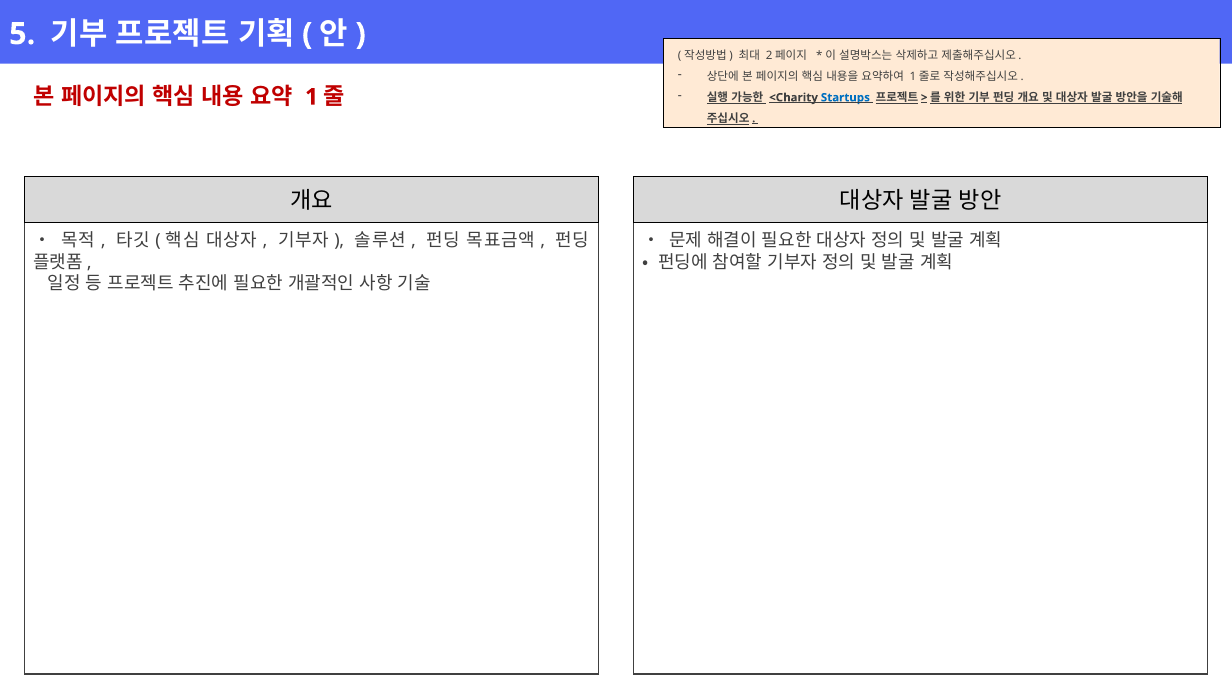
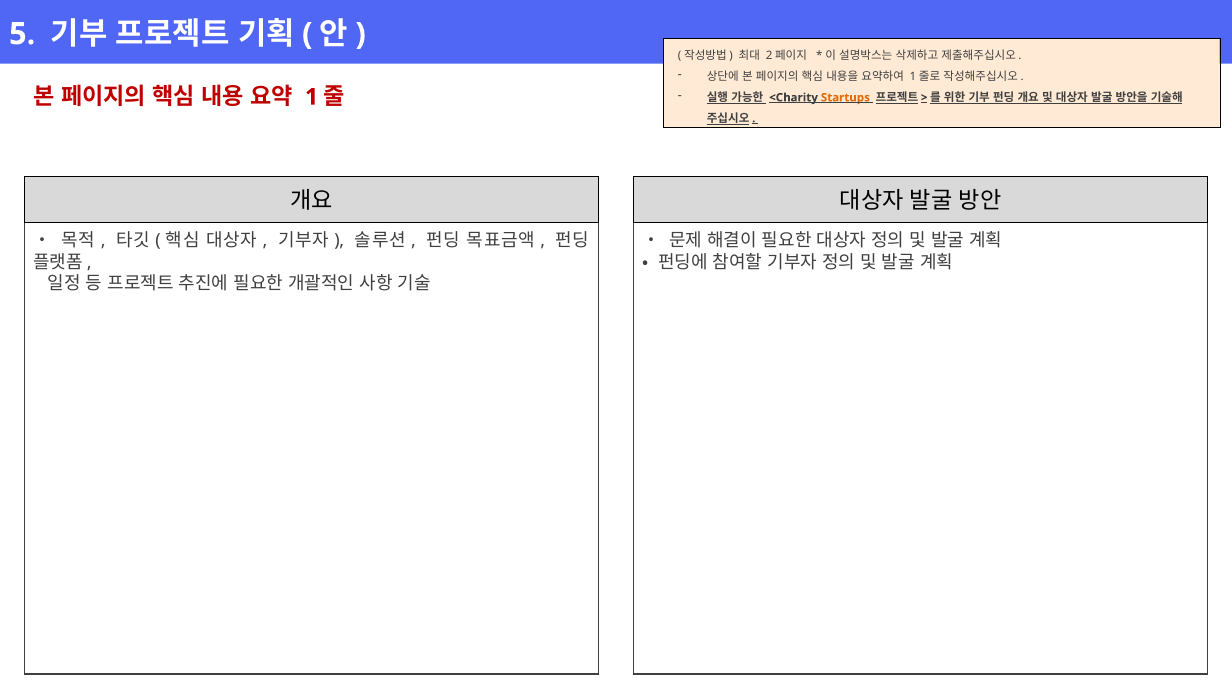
Startups colour: blue -> orange
